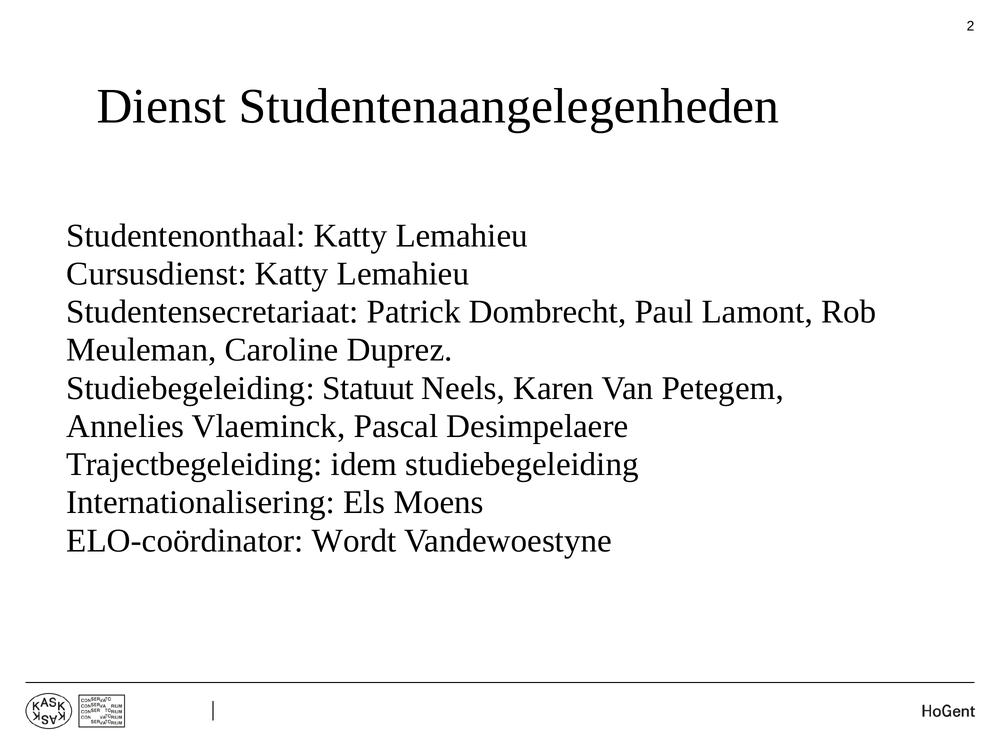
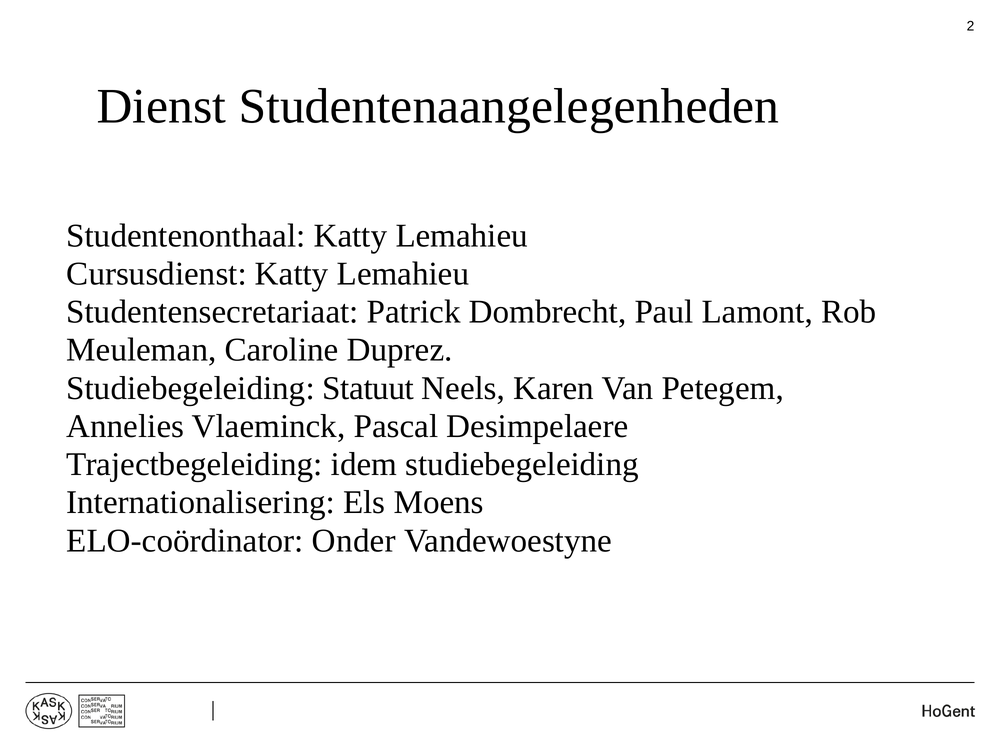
Wordt: Wordt -> Onder
